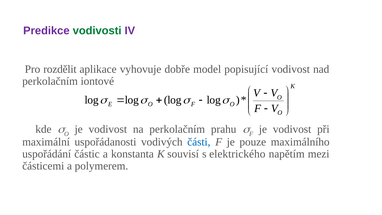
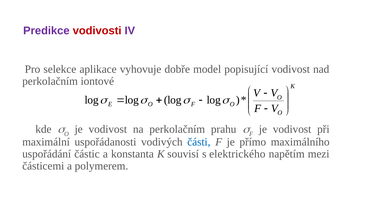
vodivosti colour: green -> red
rozdělit: rozdělit -> selekce
pouze: pouze -> přímo
